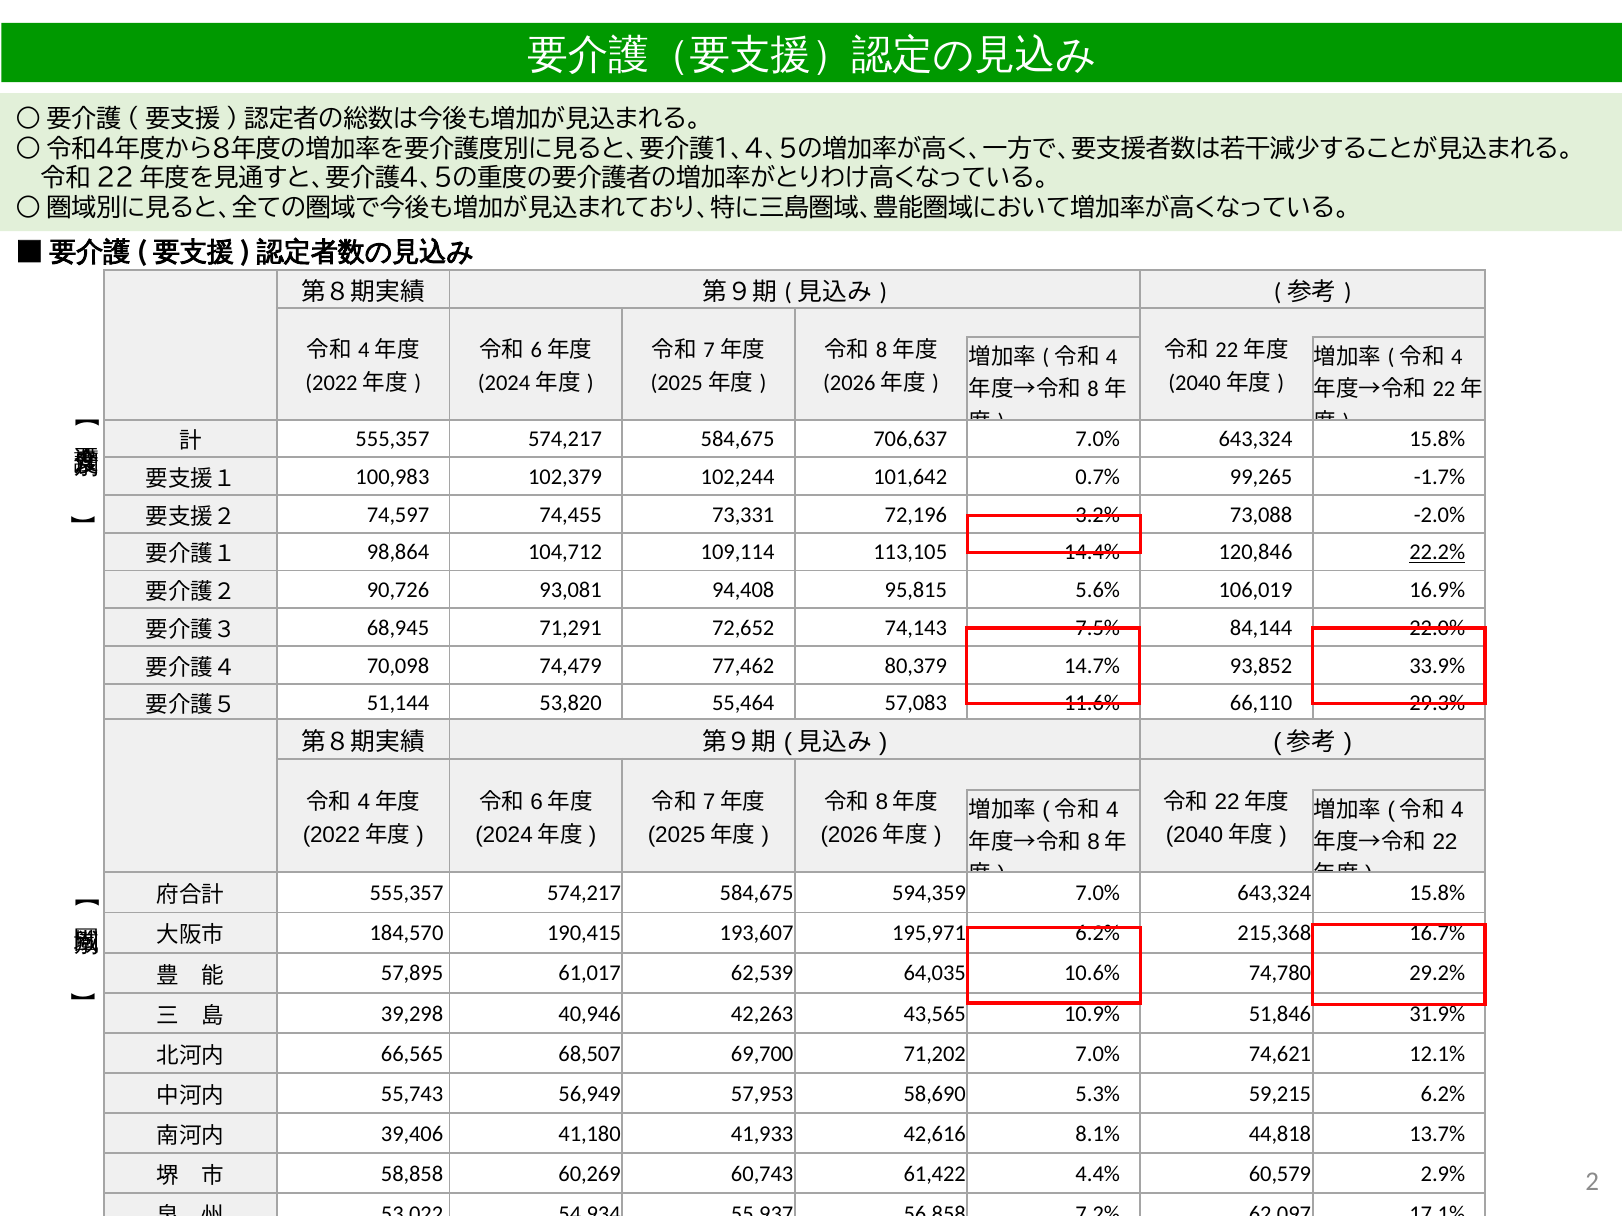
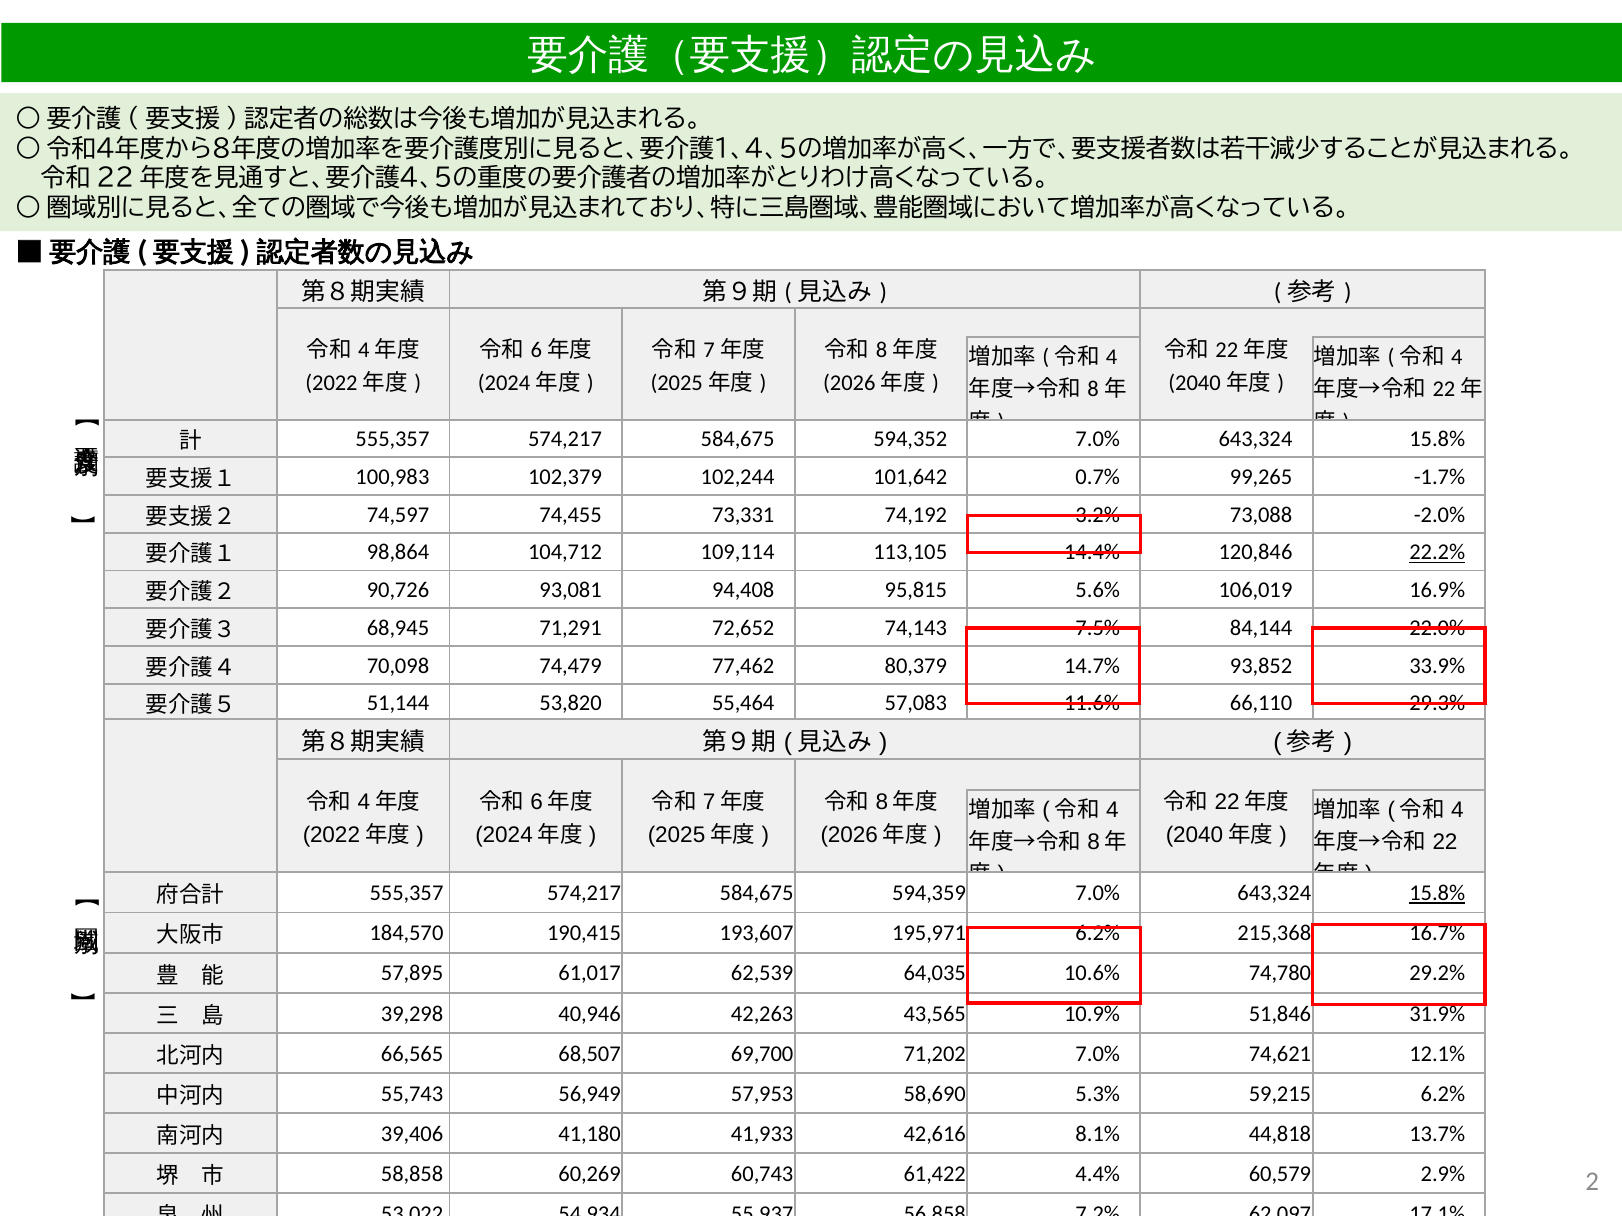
706,637: 706,637 -> 594,352
72,196: 72,196 -> 74,192
15.8% at (1437, 894) underline: none -> present
